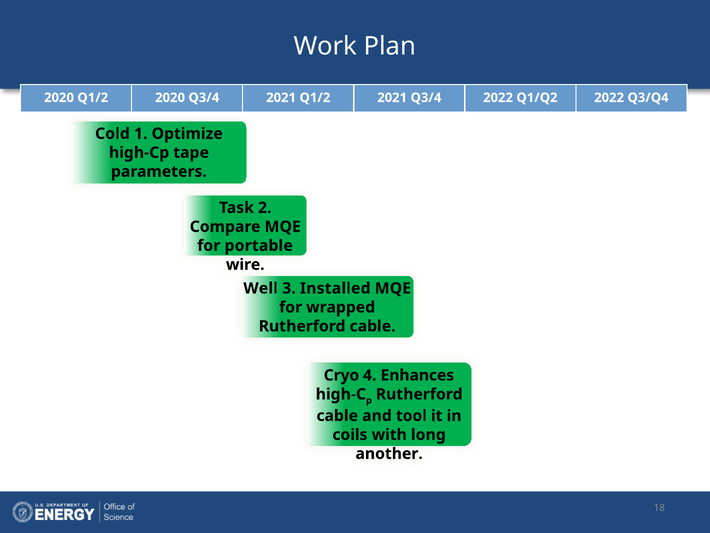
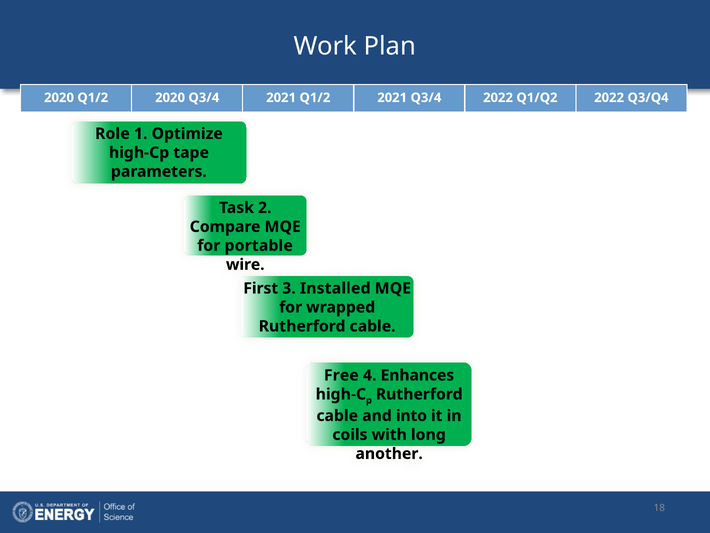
Cold: Cold -> Role
Well: Well -> First
Cryo: Cryo -> Free
tool: tool -> into
